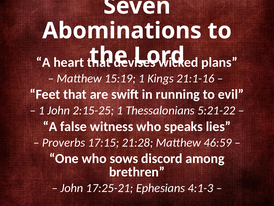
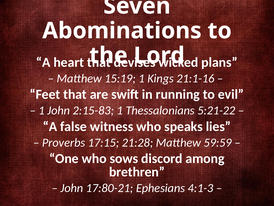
2:15-25: 2:15-25 -> 2:15-83
46:59: 46:59 -> 59:59
17:25-21: 17:25-21 -> 17:80-21
